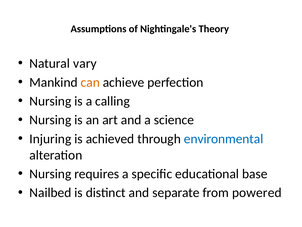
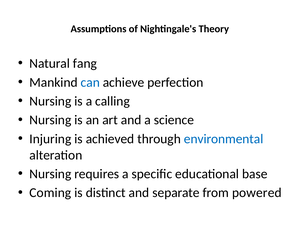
vary: vary -> fang
can colour: orange -> blue
Nailbed: Nailbed -> Coming
